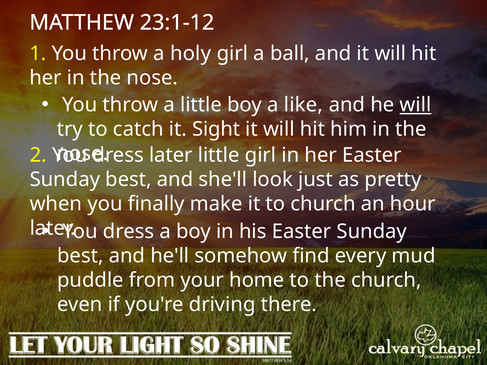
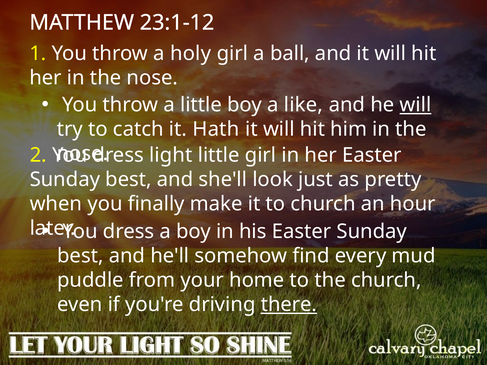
Sight: Sight -> Hath
dress later: later -> light
there underline: none -> present
